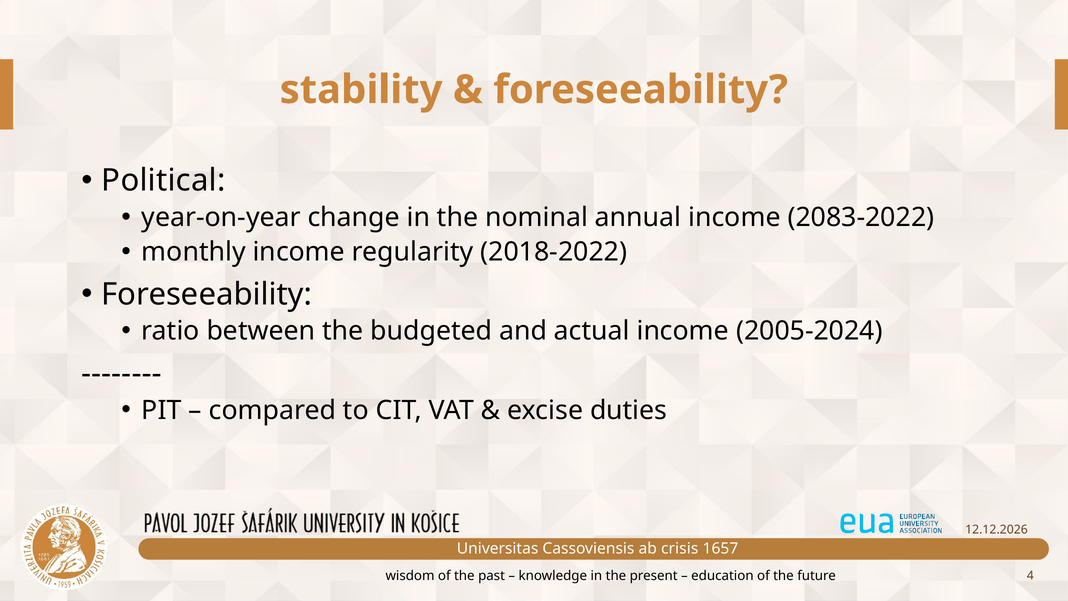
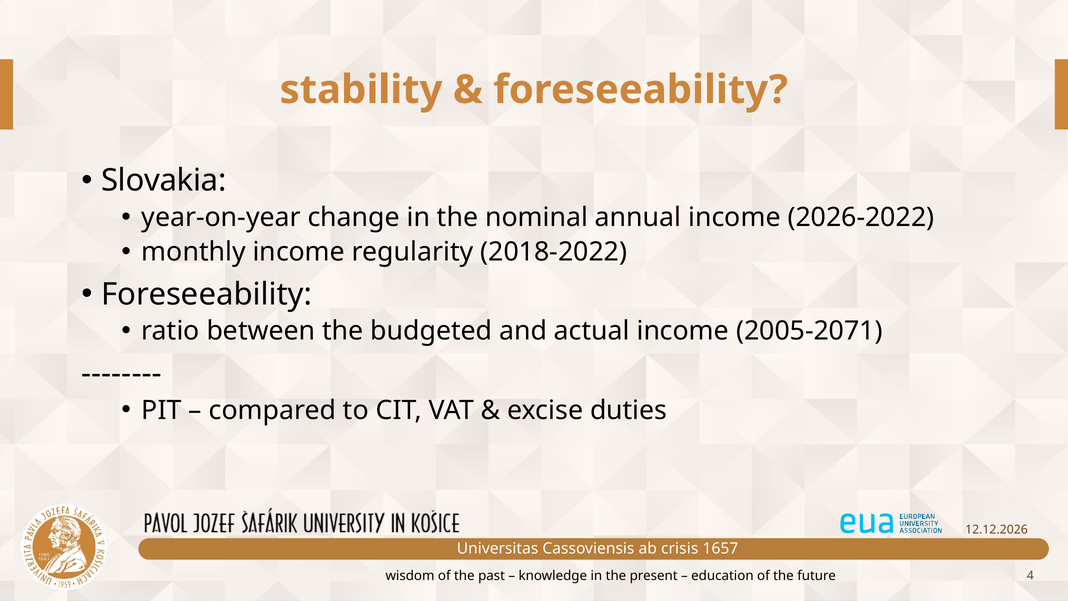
Political: Political -> Slovakia
2083-2022: 2083-2022 -> 2026-2022
2005-2024: 2005-2024 -> 2005-2071
